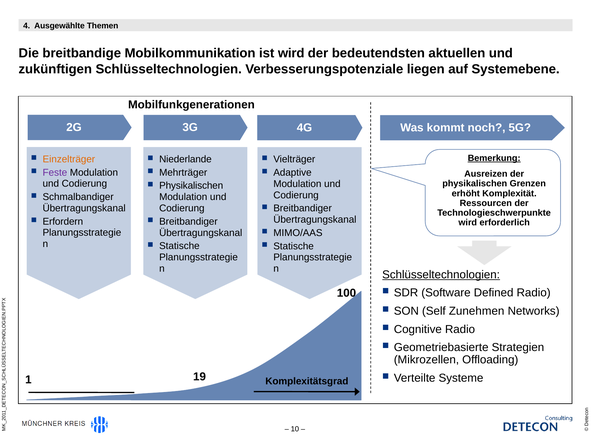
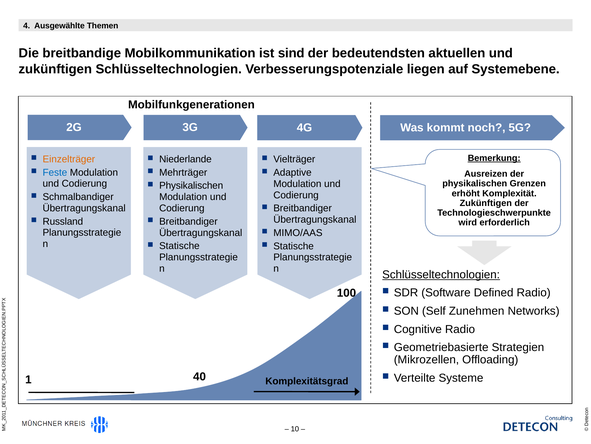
ist wird: wird -> sind
Feste colour: purple -> blue
Ressourcen at (486, 203): Ressourcen -> Zukünftigen
Erfordern: Erfordern -> Russland
19: 19 -> 40
